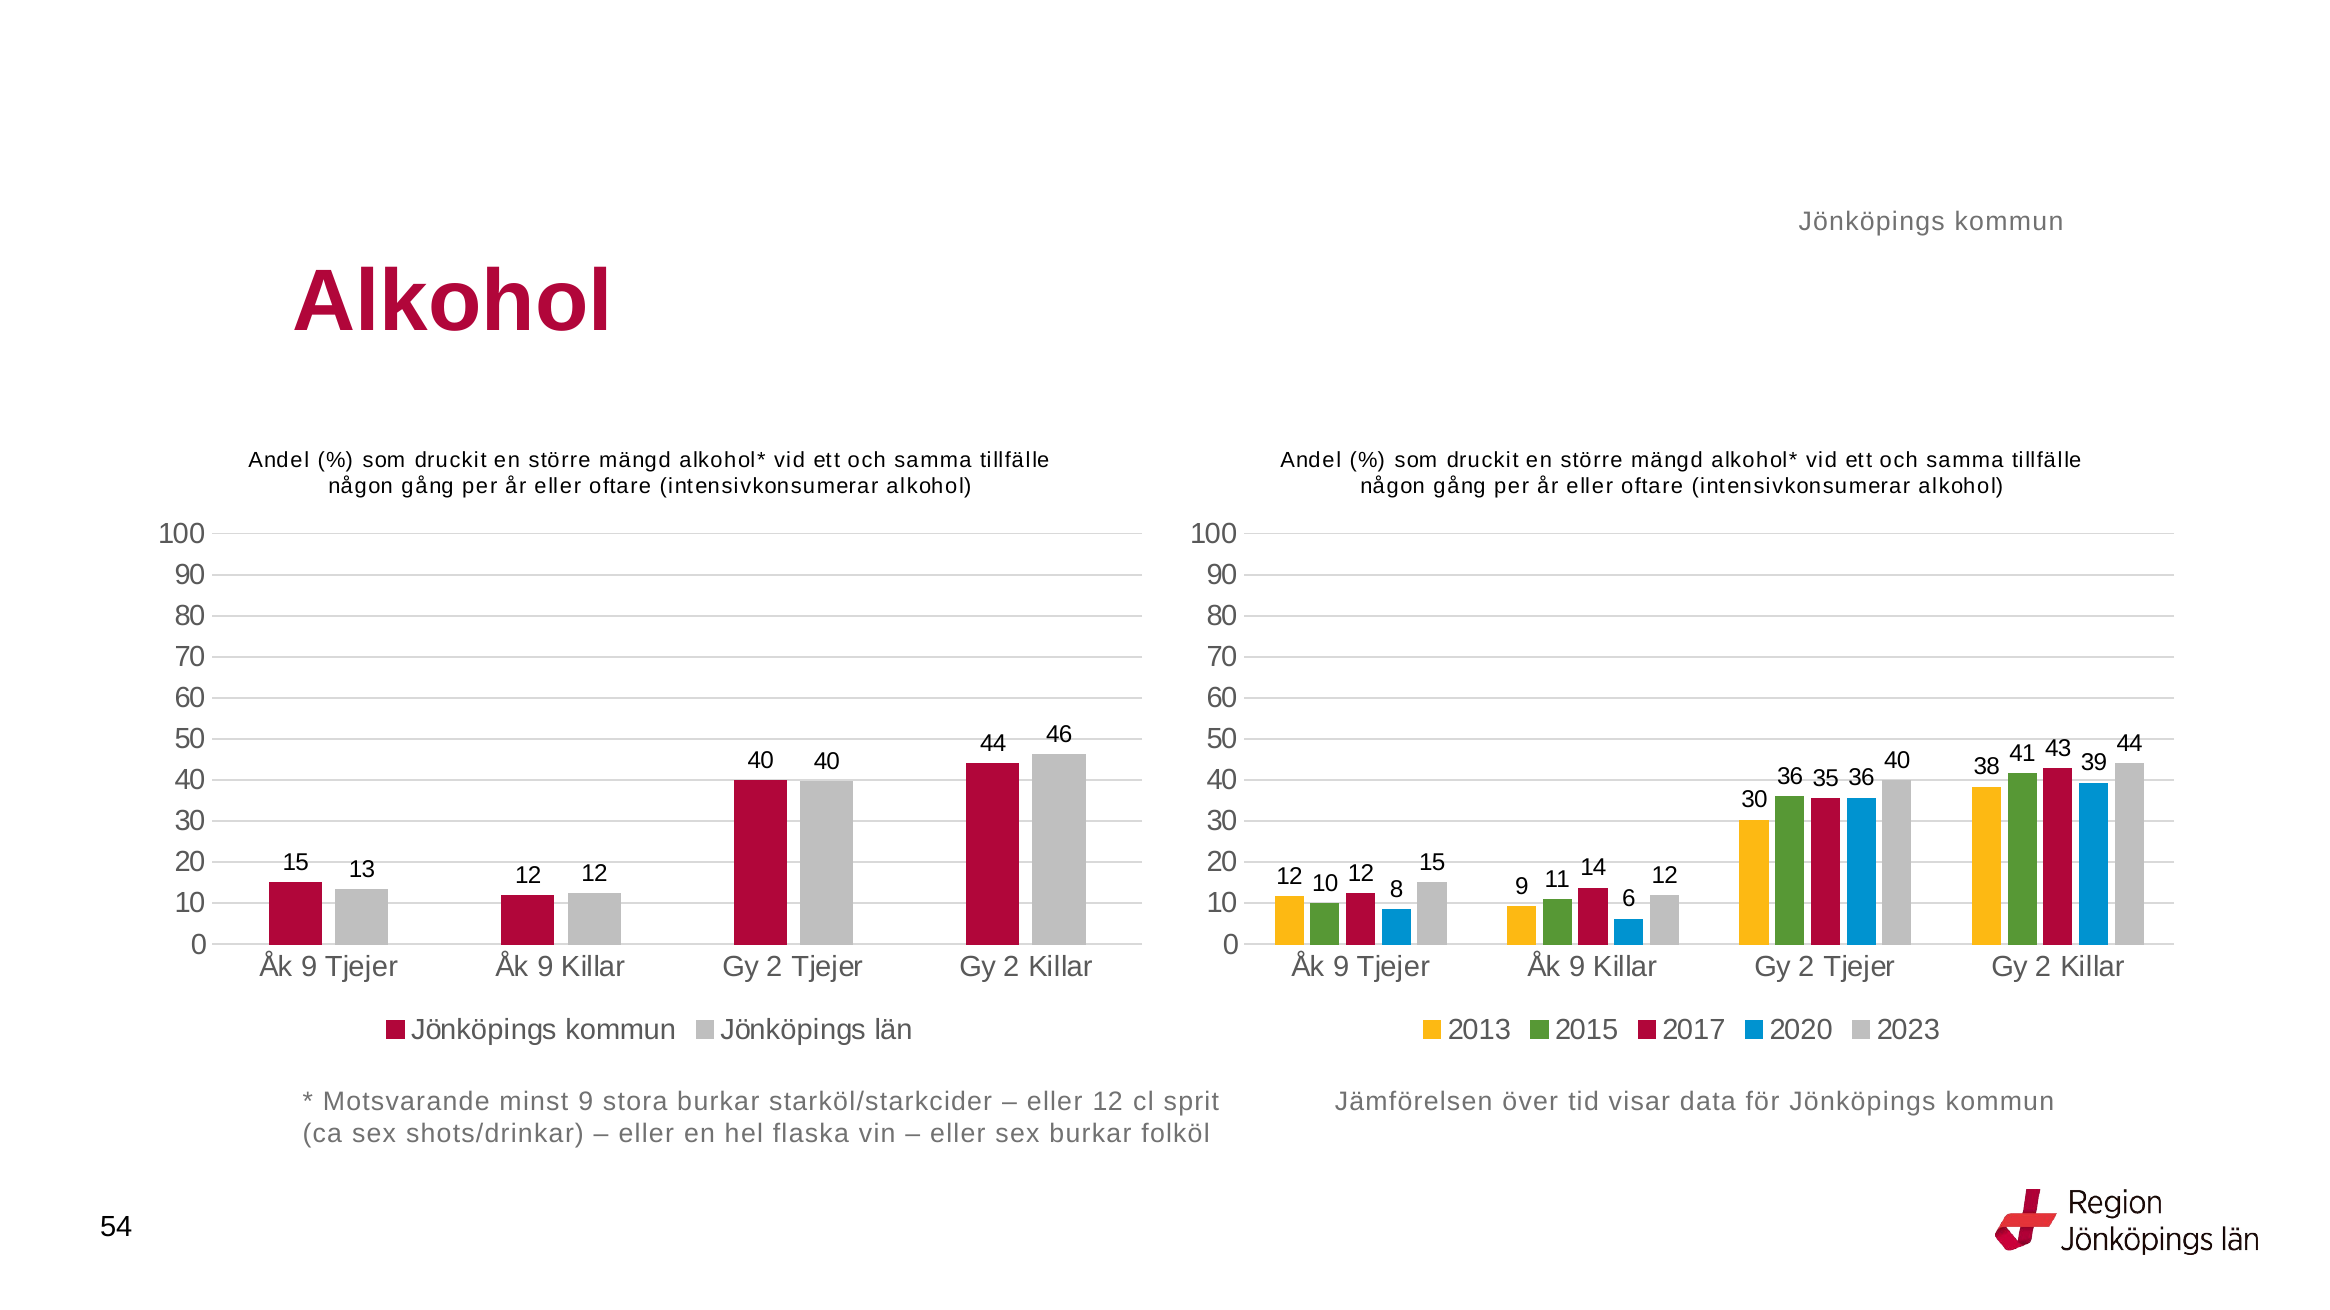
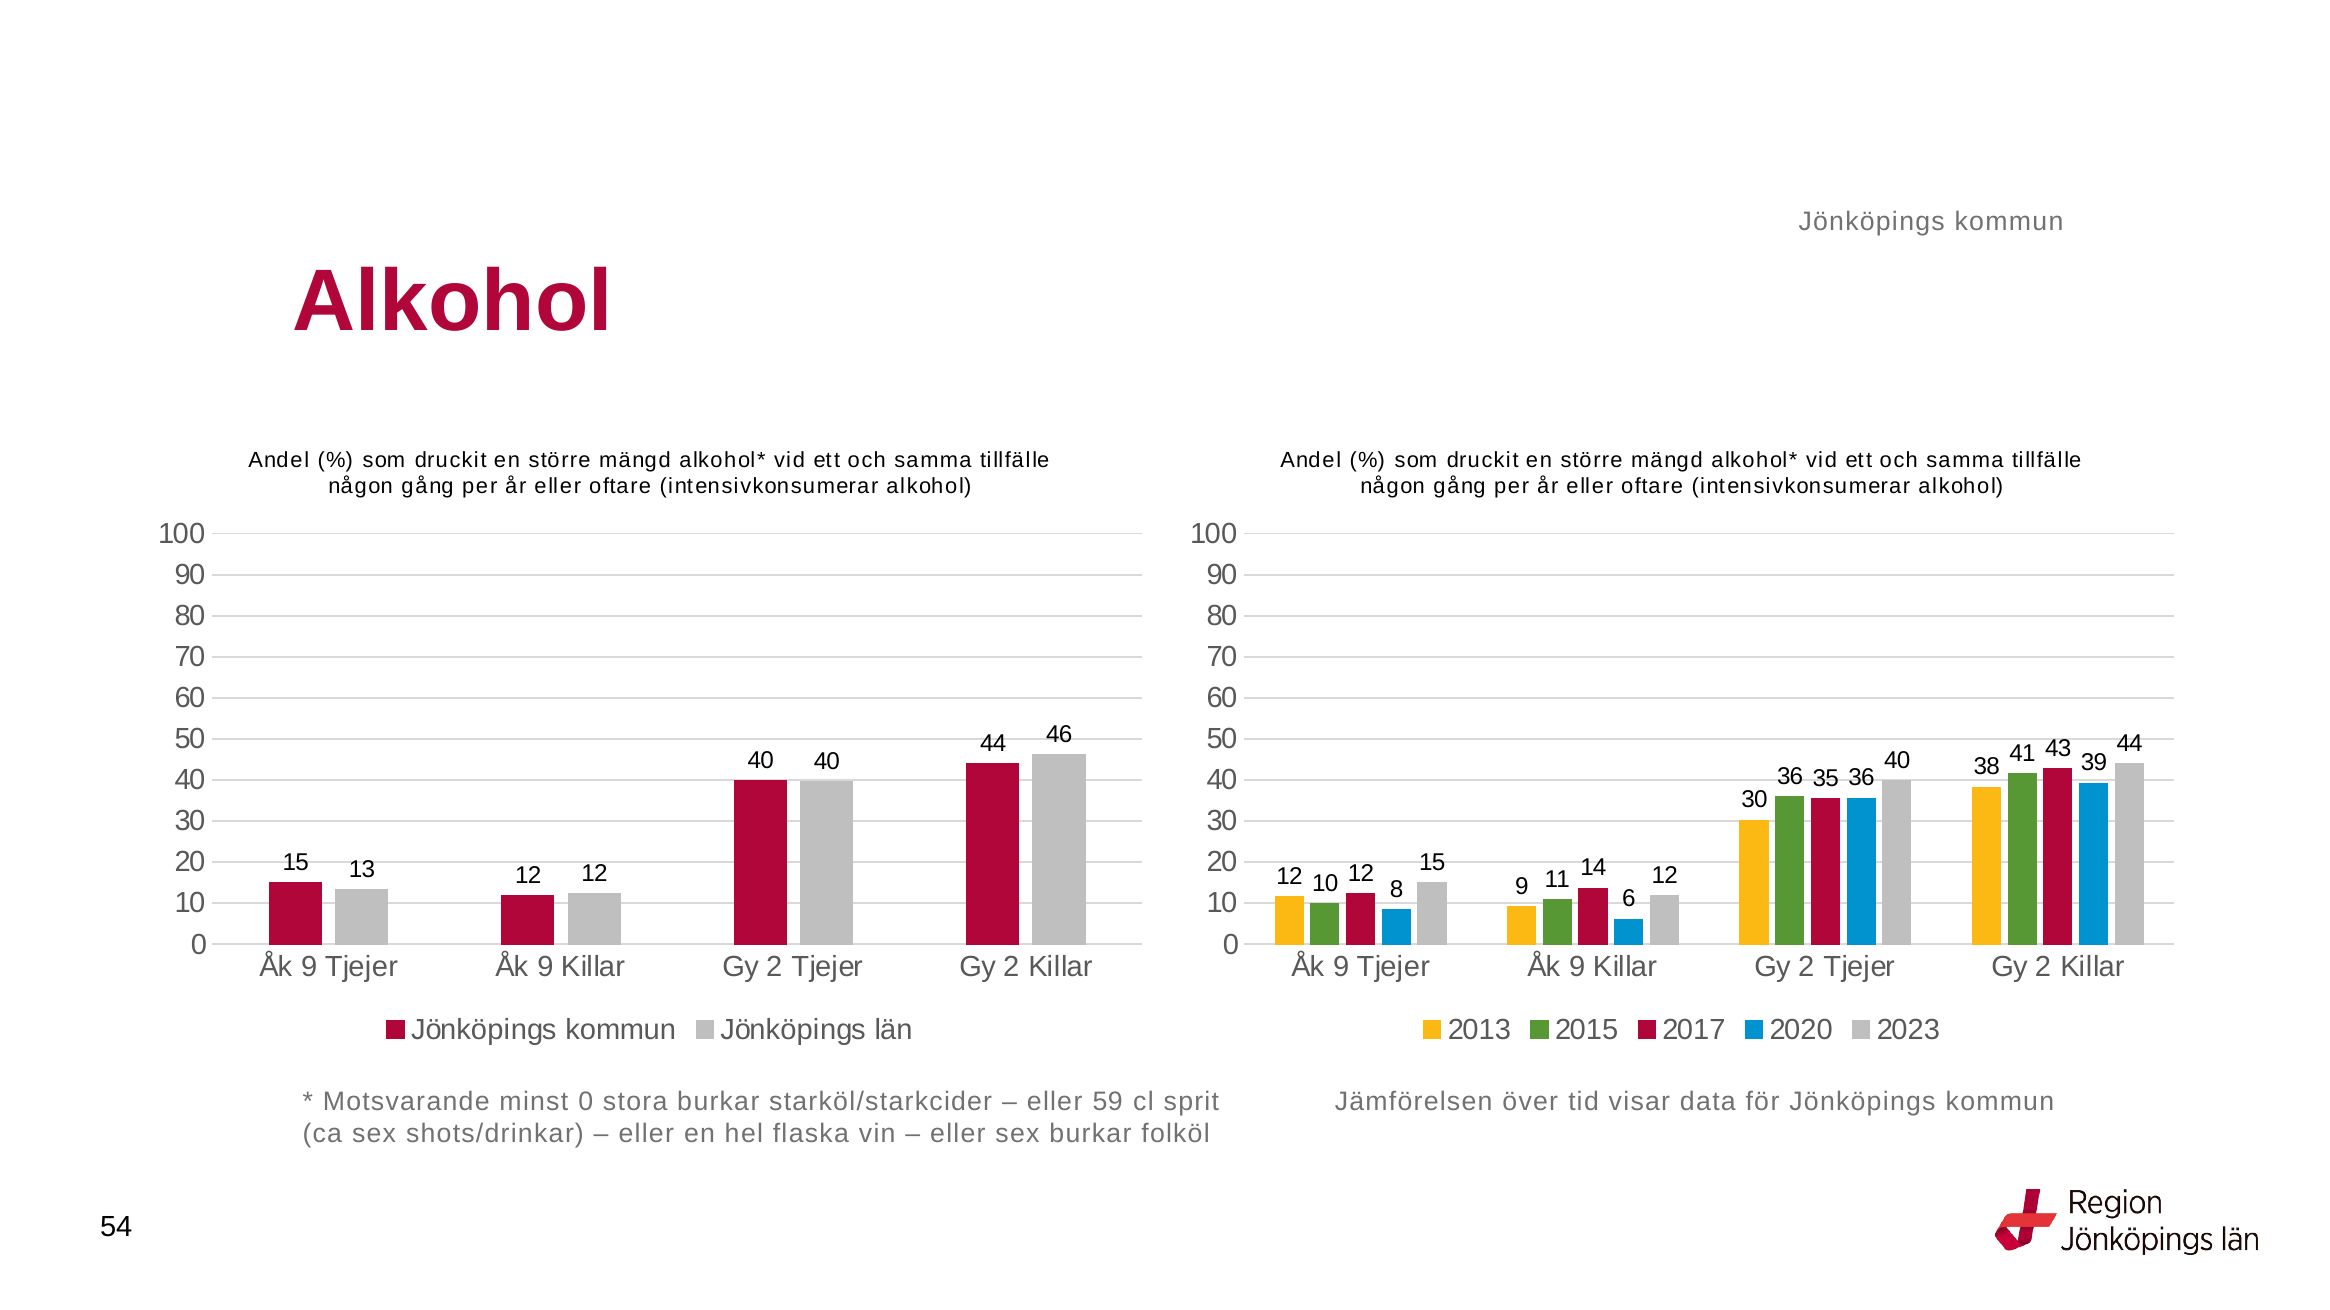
minst 9: 9 -> 0
eller 12: 12 -> 59
